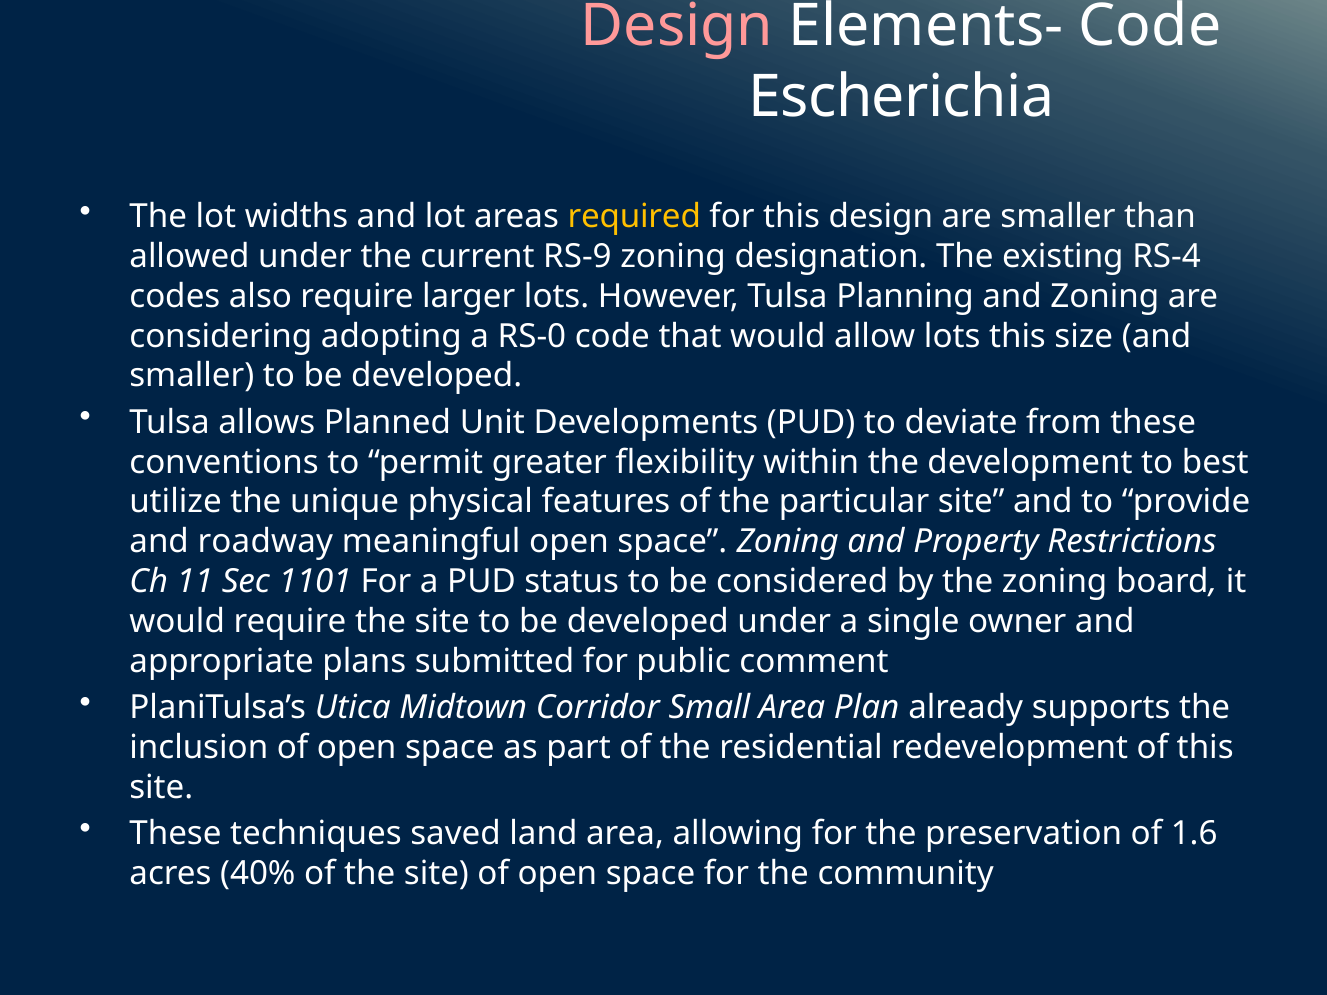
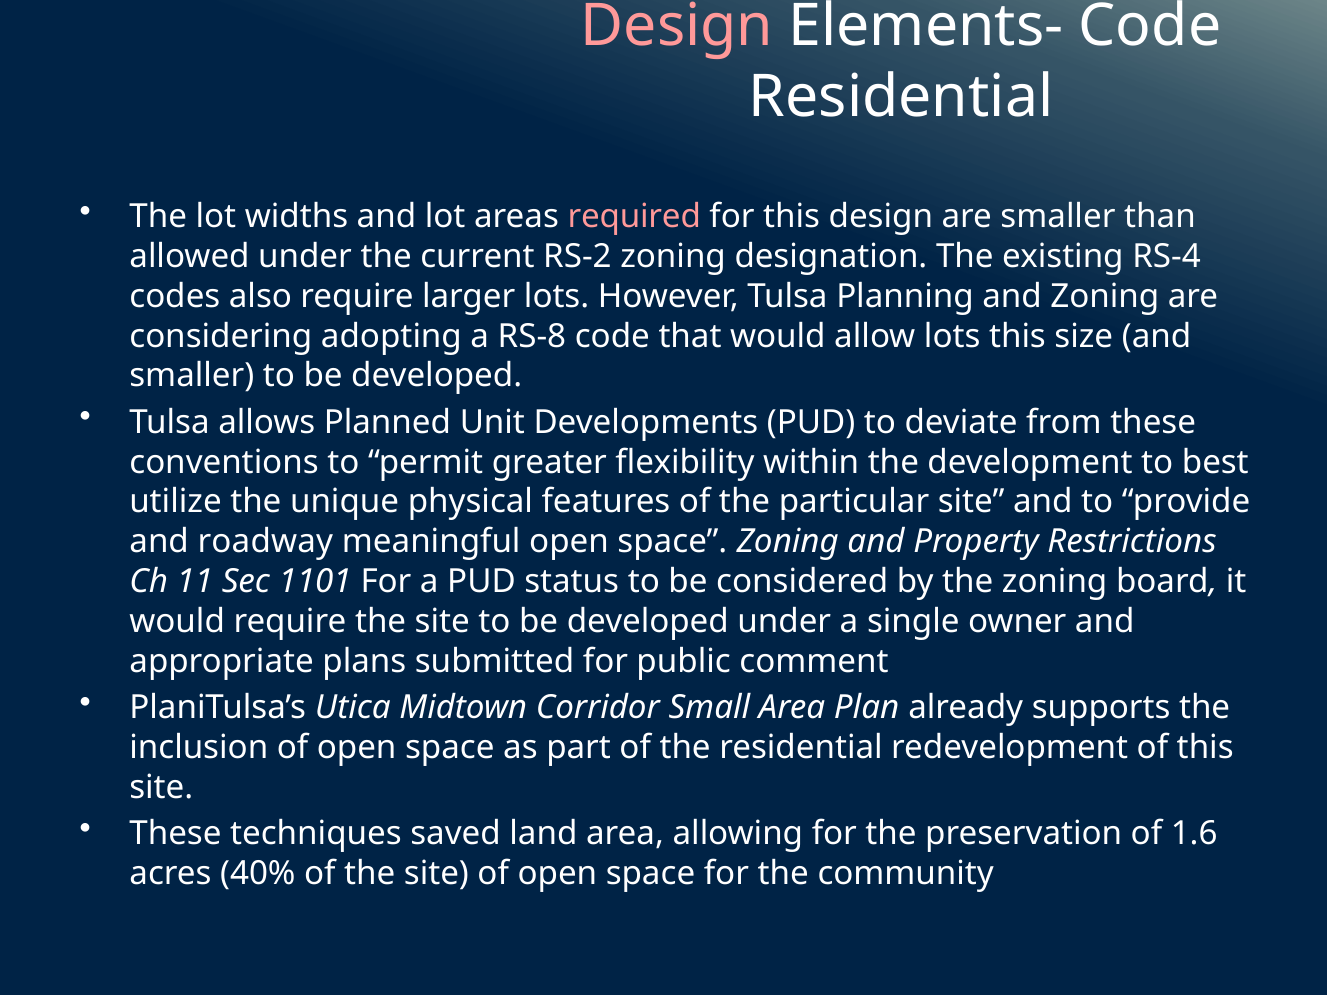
Escherichia at (901, 97): Escherichia -> Residential
required colour: yellow -> pink
RS-9: RS-9 -> RS-2
RS-0: RS-0 -> RS-8
